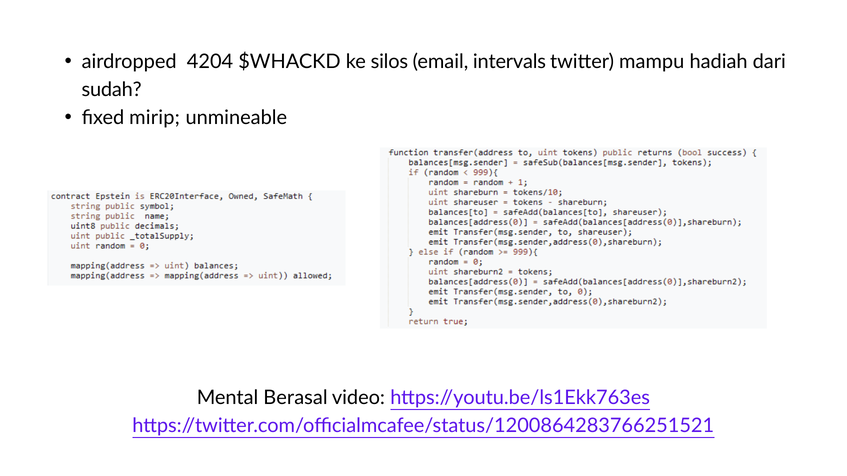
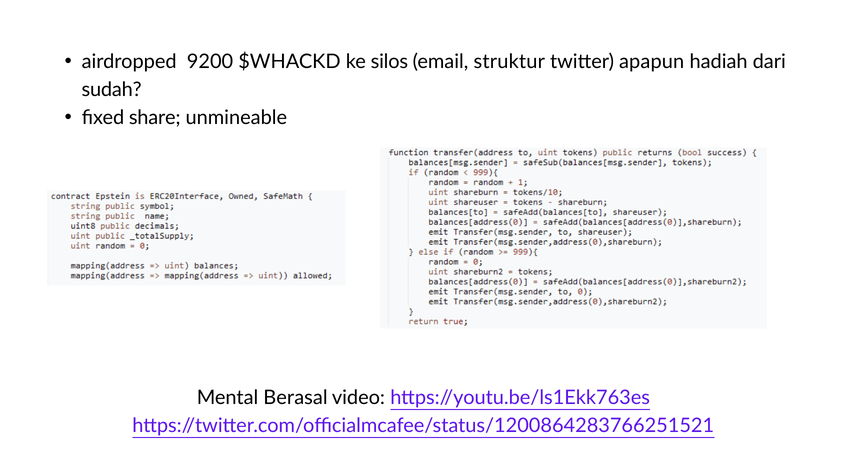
4204: 4204 -> 9200
intervals: intervals -> struktur
mampu: mampu -> apapun
mirip: mirip -> share
